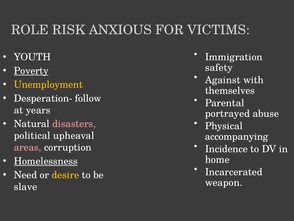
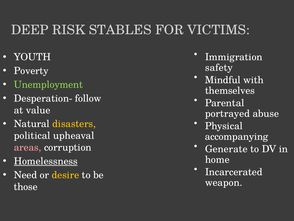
ROLE: ROLE -> DEEP
ANXIOUS: ANXIOUS -> STABLES
Poverty underline: present -> none
Against: Against -> Mindful
Unemployment colour: yellow -> light green
years: years -> value
disasters colour: pink -> yellow
Incidence: Incidence -> Generate
slave: slave -> those
